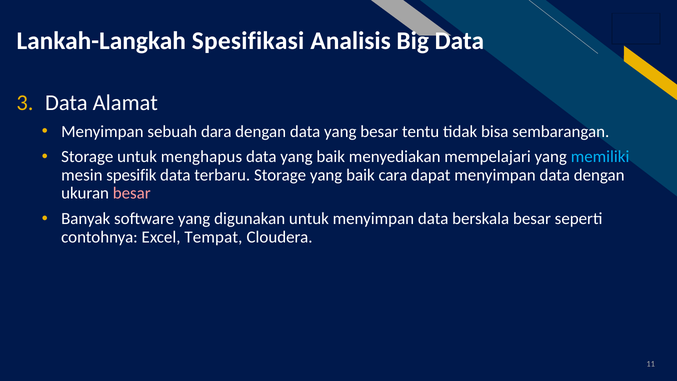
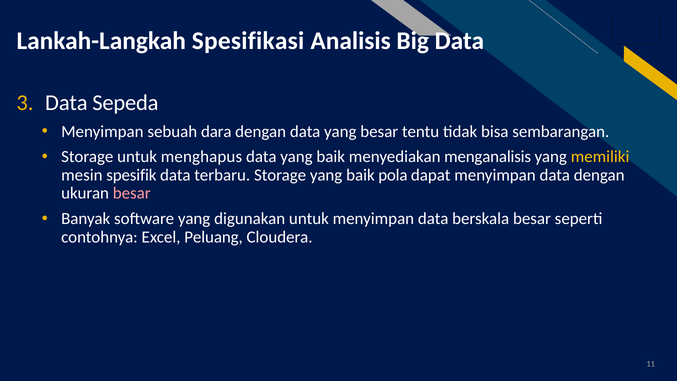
Alamat: Alamat -> Sepeda
mempelajari: mempelajari -> menganalisis
memiliki colour: light blue -> yellow
cara: cara -> pola
Tempat: Tempat -> Peluang
